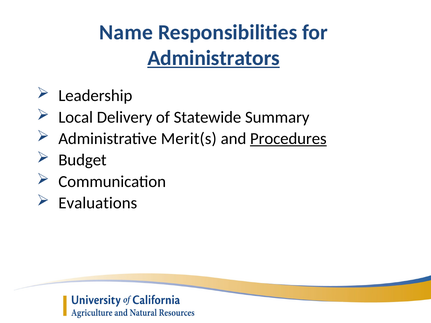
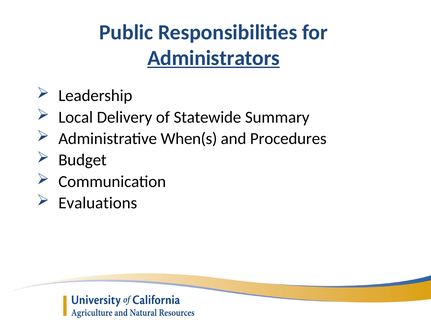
Name: Name -> Public
Merit(s: Merit(s -> When(s
Procedures underline: present -> none
